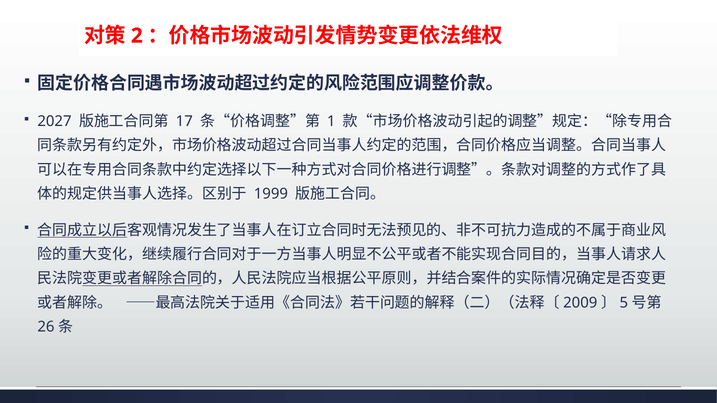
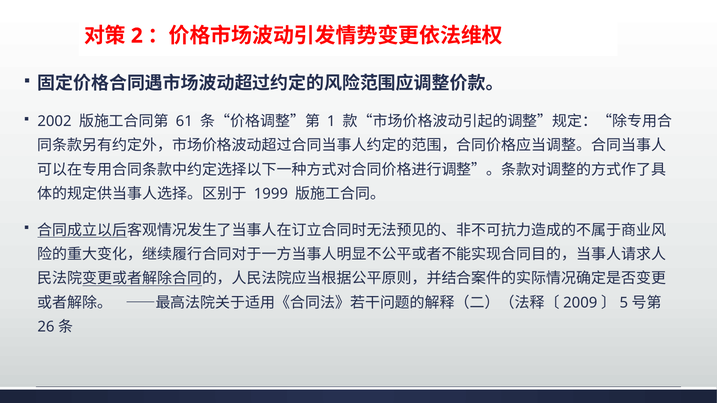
2027: 2027 -> 2002
17: 17 -> 61
